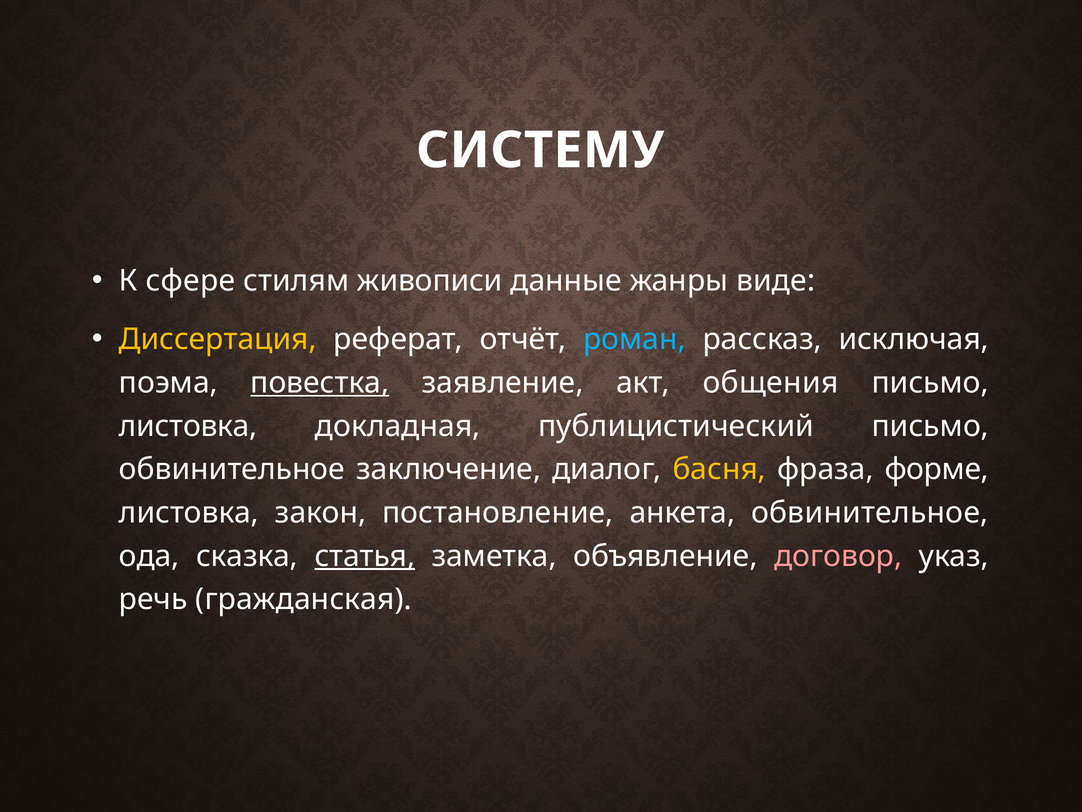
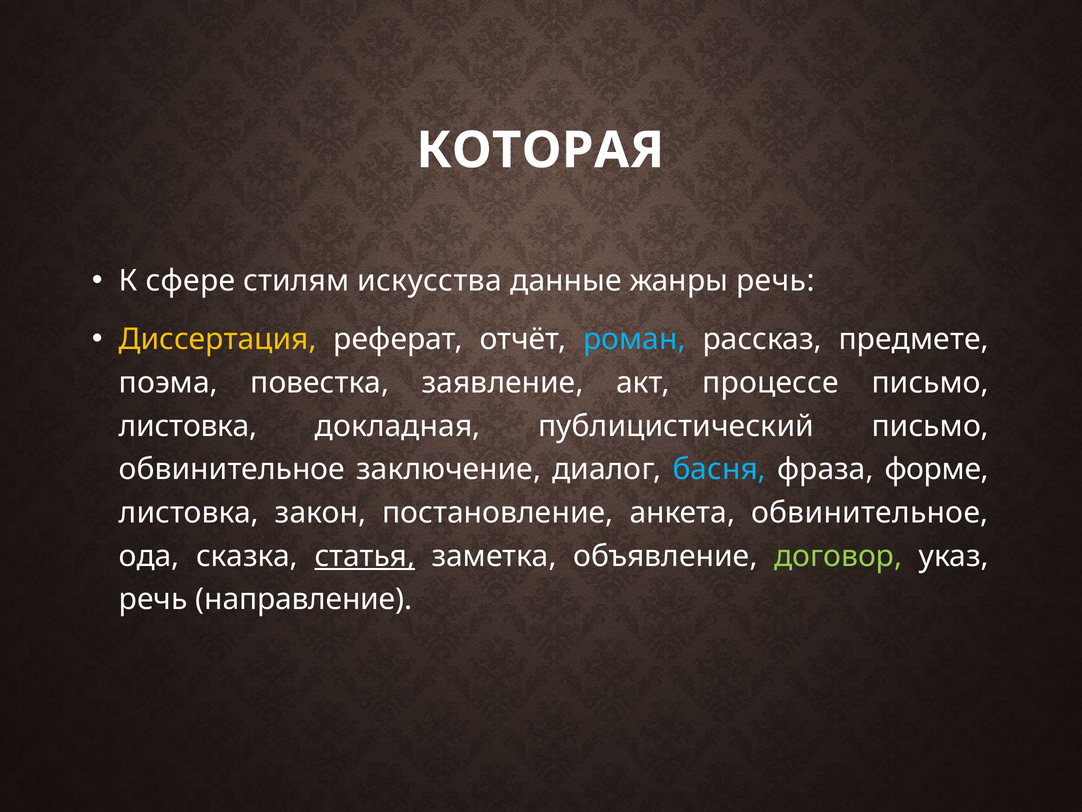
СИСТЕМУ: СИСТЕМУ -> КОТОРАЯ
живописи: живописи -> искусства
жанры виде: виде -> речь
исключая: исключая -> предмете
повестка underline: present -> none
общения: общения -> процессе
басня colour: yellow -> light blue
договор colour: pink -> light green
гражданская: гражданская -> направление
